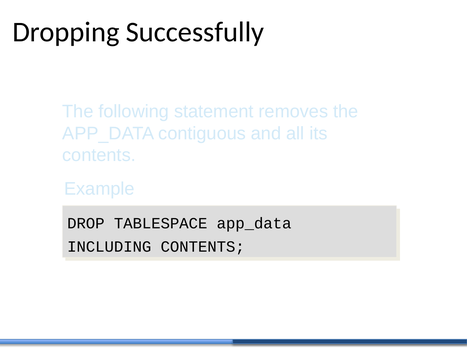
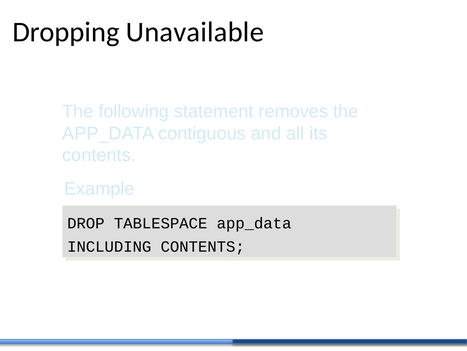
Successfully: Successfully -> Unavailable
